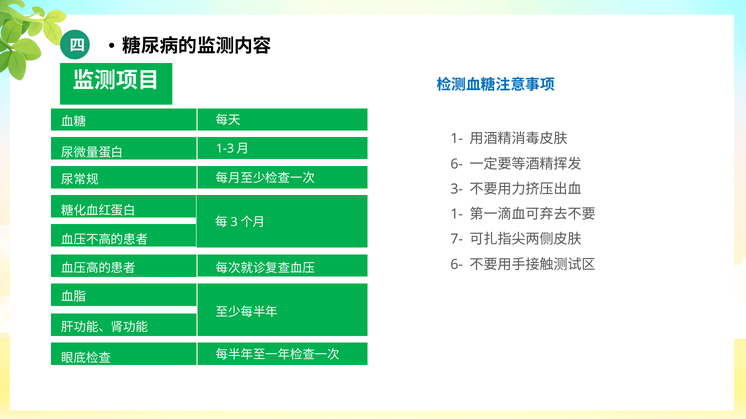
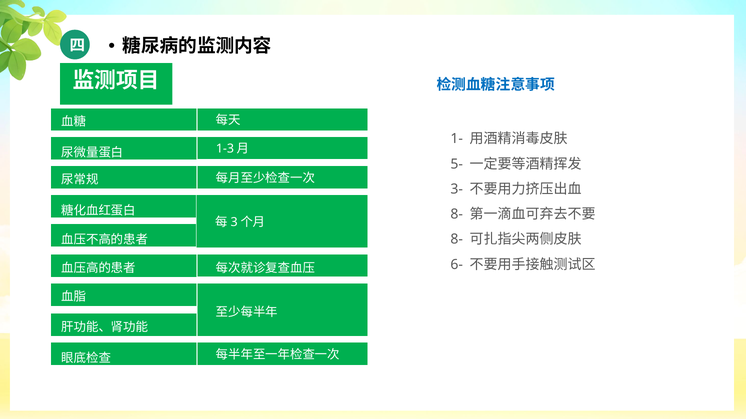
6- at (457, 164): 6- -> 5-
1- at (457, 215): 1- -> 8-
7- at (457, 240): 7- -> 8-
